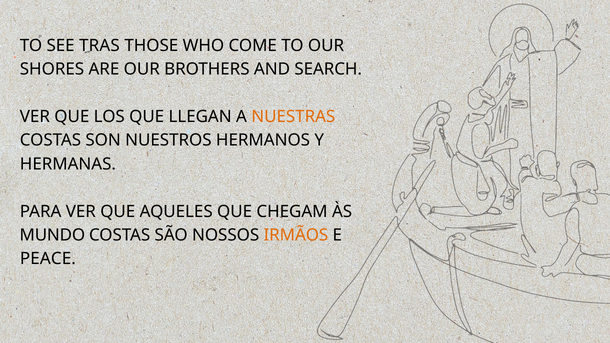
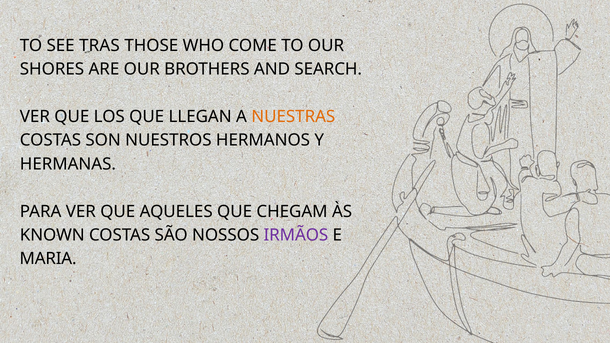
MUNDO: MUNDO -> KNOWN
IRMÃOS colour: orange -> purple
PEACE: PEACE -> MARIA
